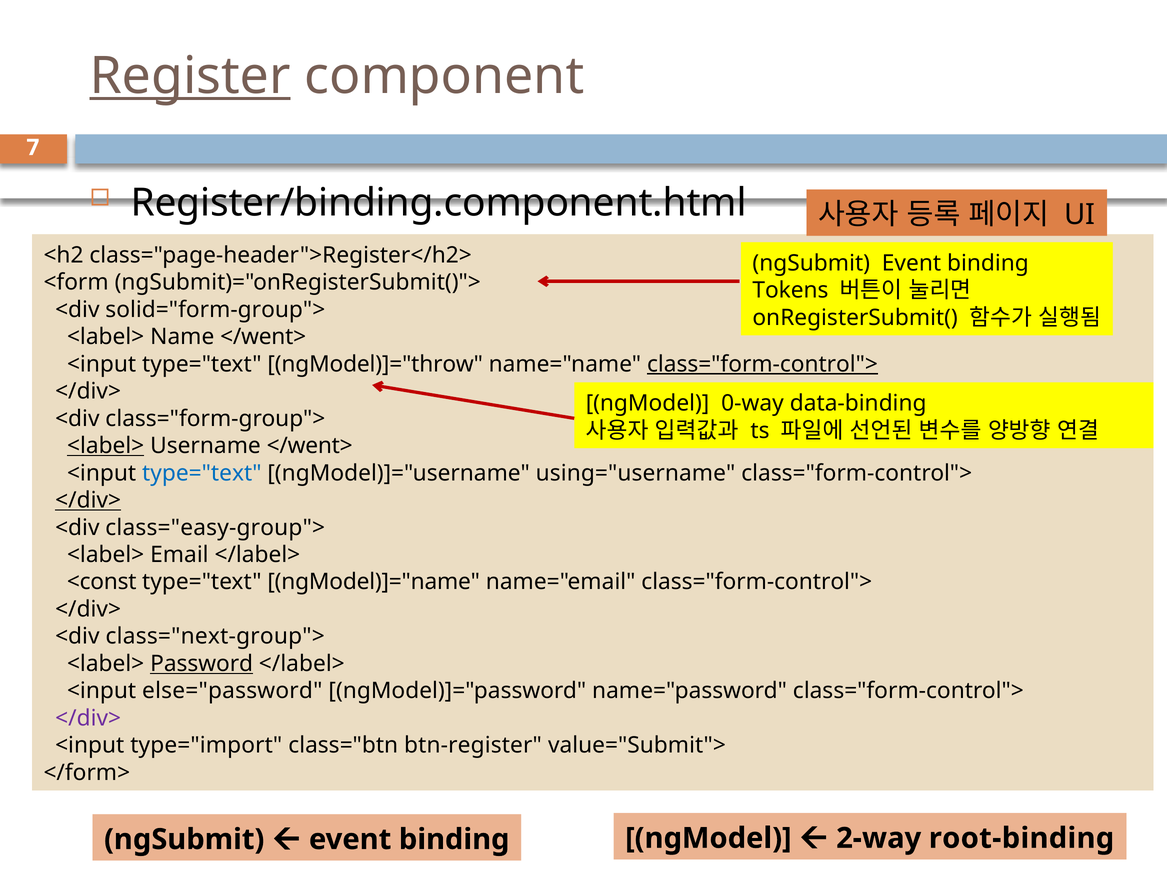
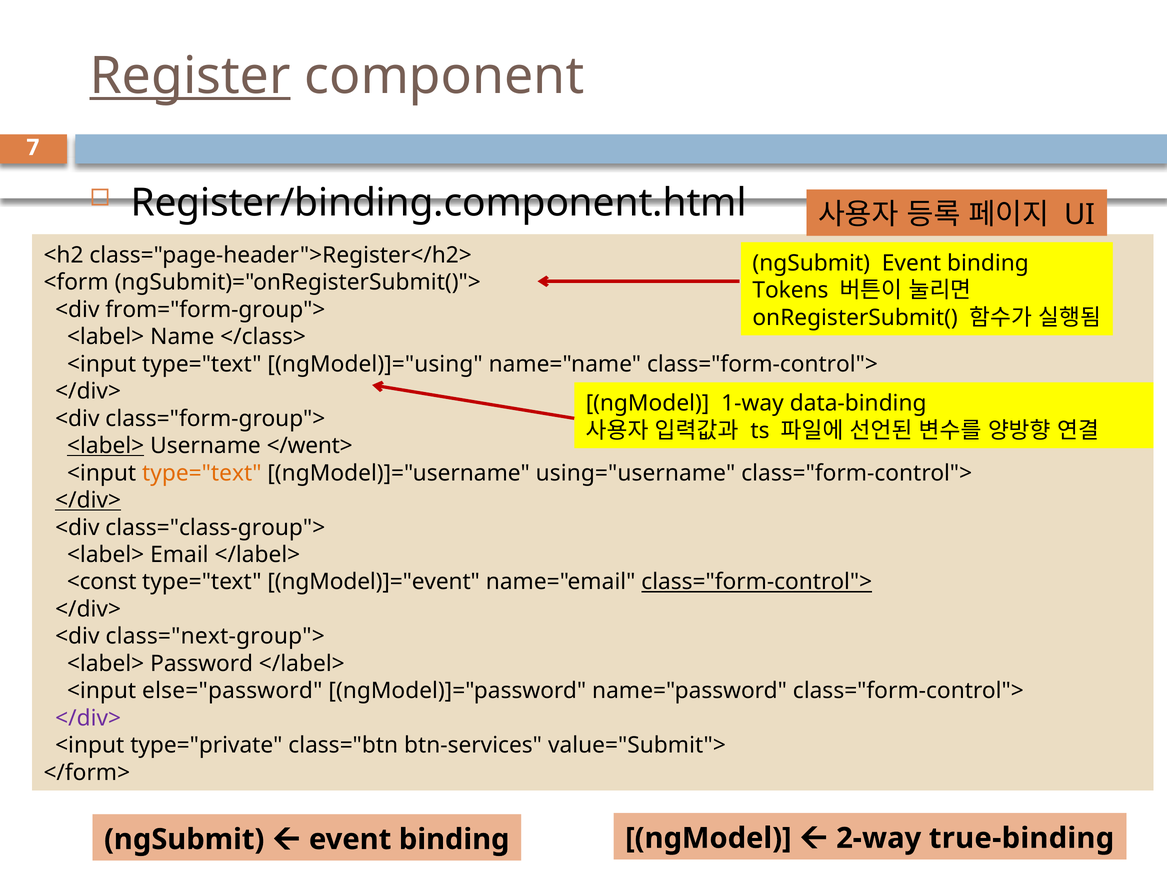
solid="form-group">: solid="form-group"> -> from="form-group">
Name </went>: </went> -> </class>
ngModel)]="throw: ngModel)]="throw -> ngModel)]="using
class="form-control"> at (762, 364) underline: present -> none
0-way: 0-way -> 1-way
type="text at (202, 473) colour: blue -> orange
class="easy-group">: class="easy-group"> -> class="class-group">
ngModel)]="name: ngModel)]="name -> ngModel)]="event
class="form-control"> at (757, 582) underline: none -> present
Password underline: present -> none
type="import: type="import -> type="private
btn-register: btn-register -> btn-services
root-binding: root-binding -> true-binding
